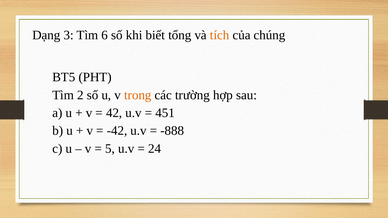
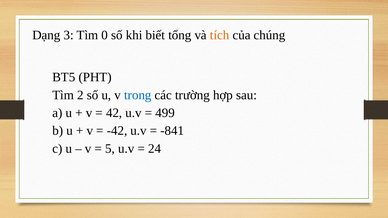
6: 6 -> 0
trong colour: orange -> blue
451: 451 -> 499
-888: -888 -> -841
